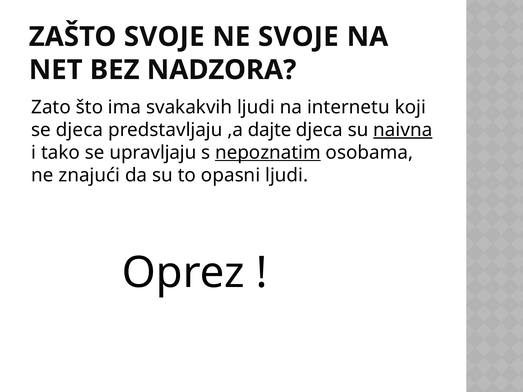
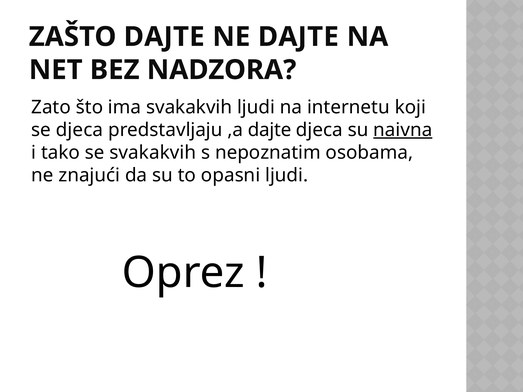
ZAŠTO SVOJE: SVOJE -> DAJTE
NE SVOJE: SVOJE -> DAJTE
se upravljaju: upravljaju -> svakakvih
nepoznatim underline: present -> none
